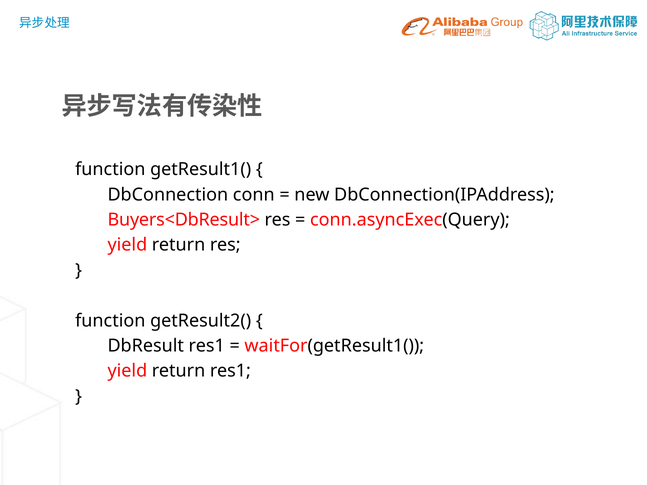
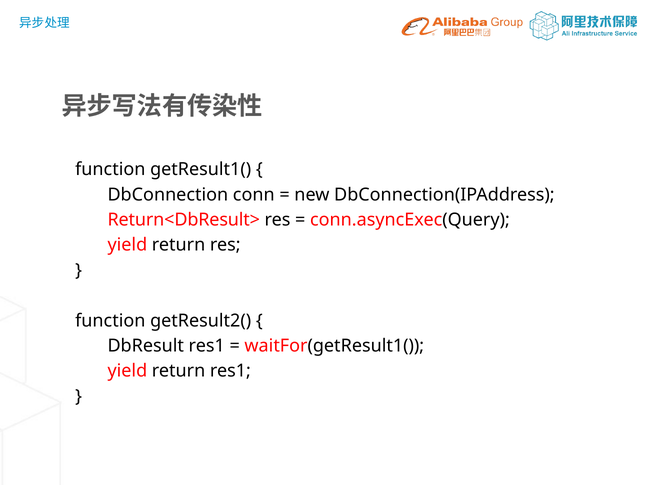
Buyers<DbResult>: Buyers<DbResult> -> Return<DbResult>
